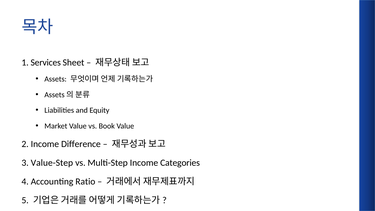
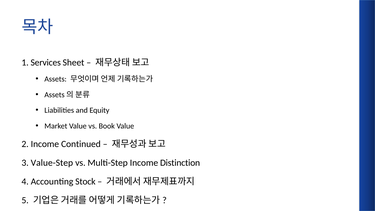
Difference: Difference -> Continued
Categories: Categories -> Distinction
Ratio: Ratio -> Stock
